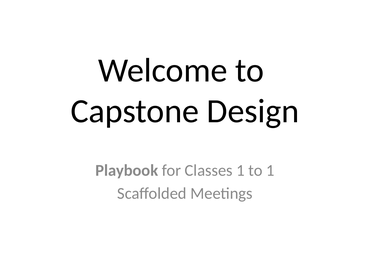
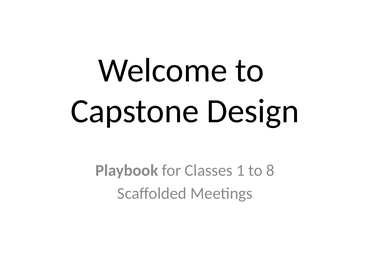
to 1: 1 -> 8
